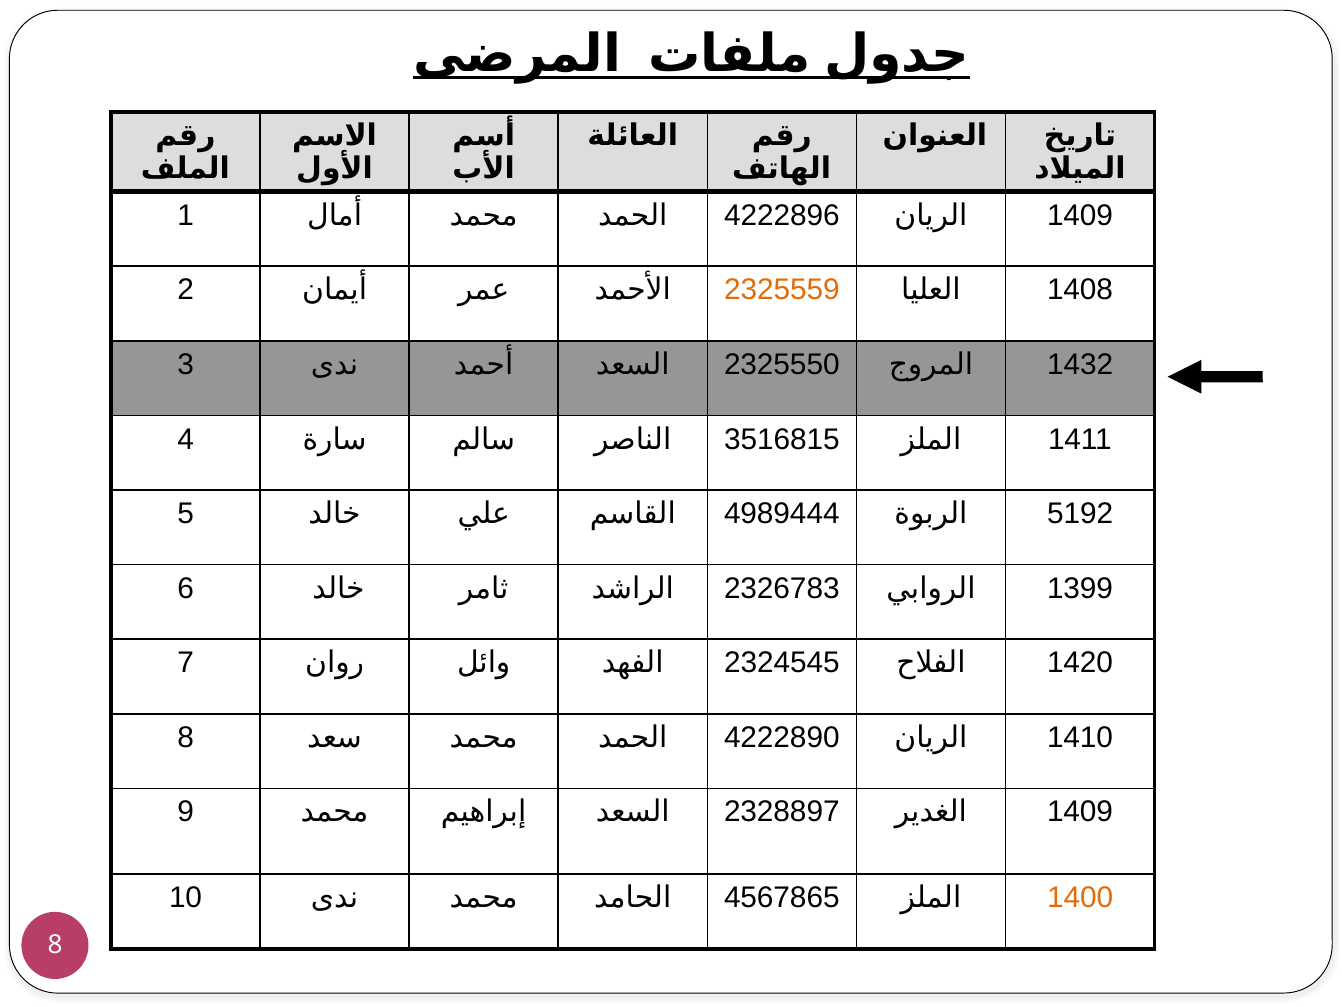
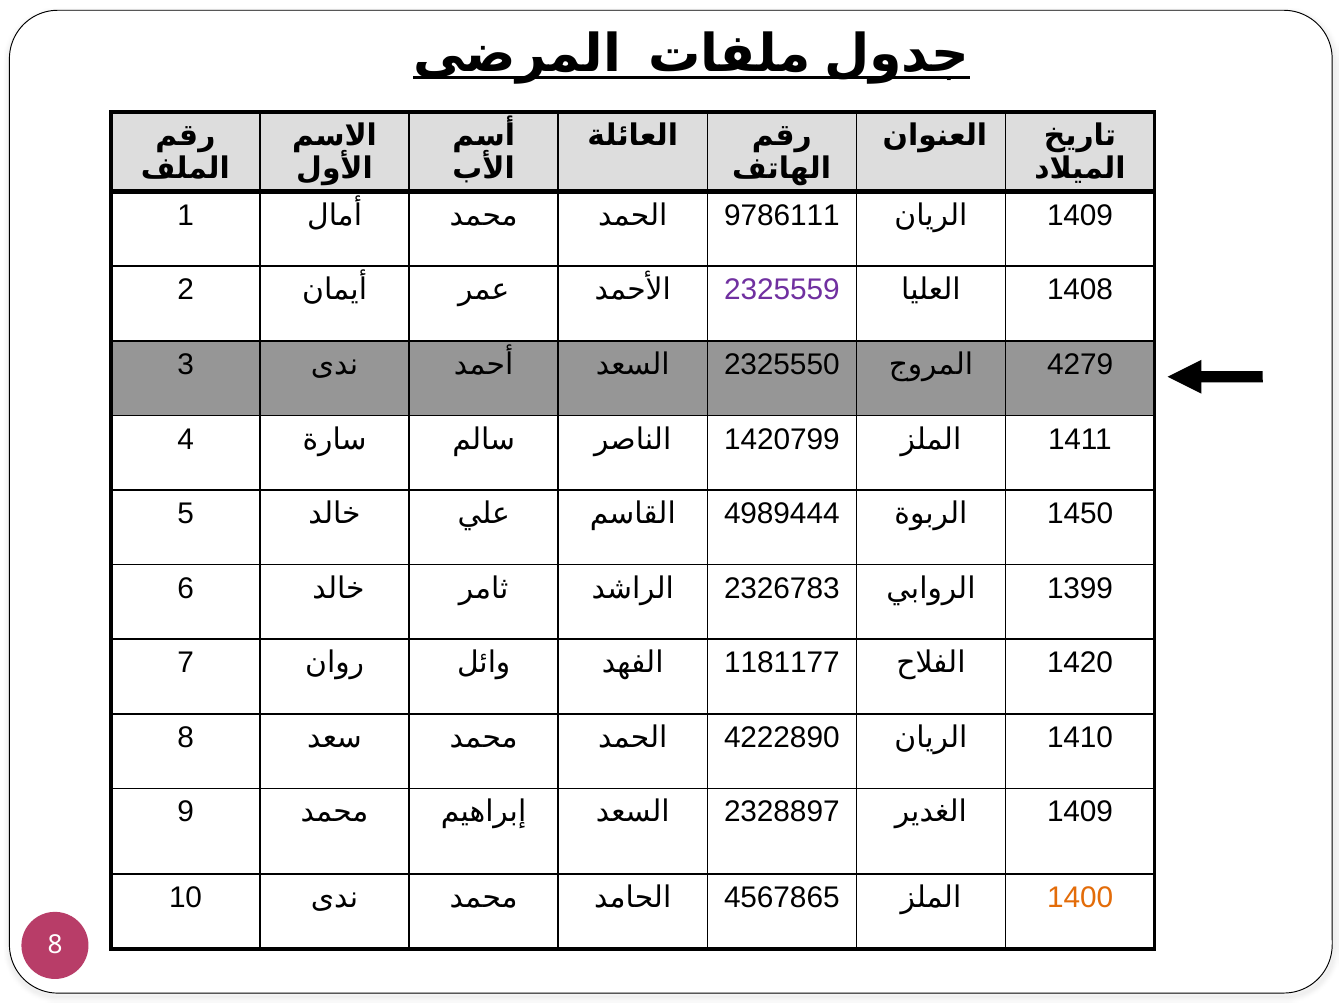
4222896: 4222896 -> 9786111
2325559 colour: orange -> purple
1432: 1432 -> 4279
3516815: 3516815 -> 1420799
5192: 5192 -> 1450
2324545: 2324545 -> 1181177
